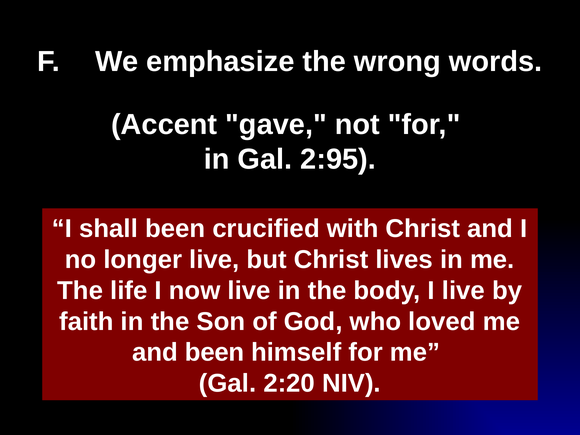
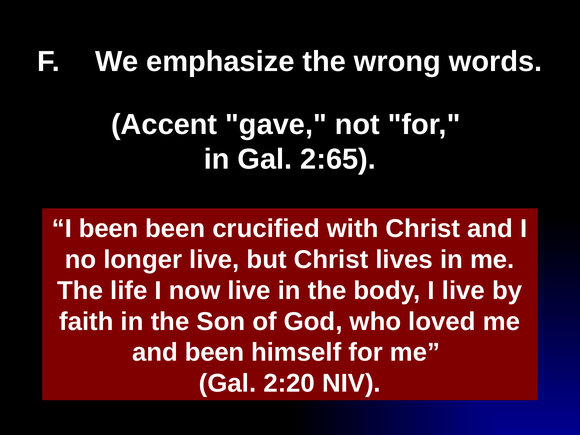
2:95: 2:95 -> 2:65
I shall: shall -> been
